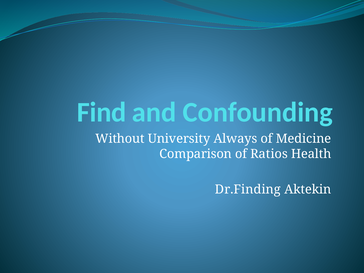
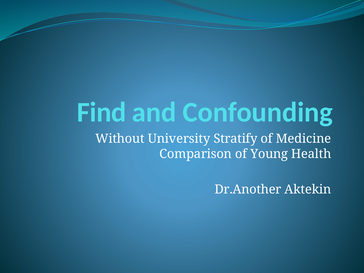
Always: Always -> Stratify
Ratios: Ratios -> Young
Dr.Finding: Dr.Finding -> Dr.Another
